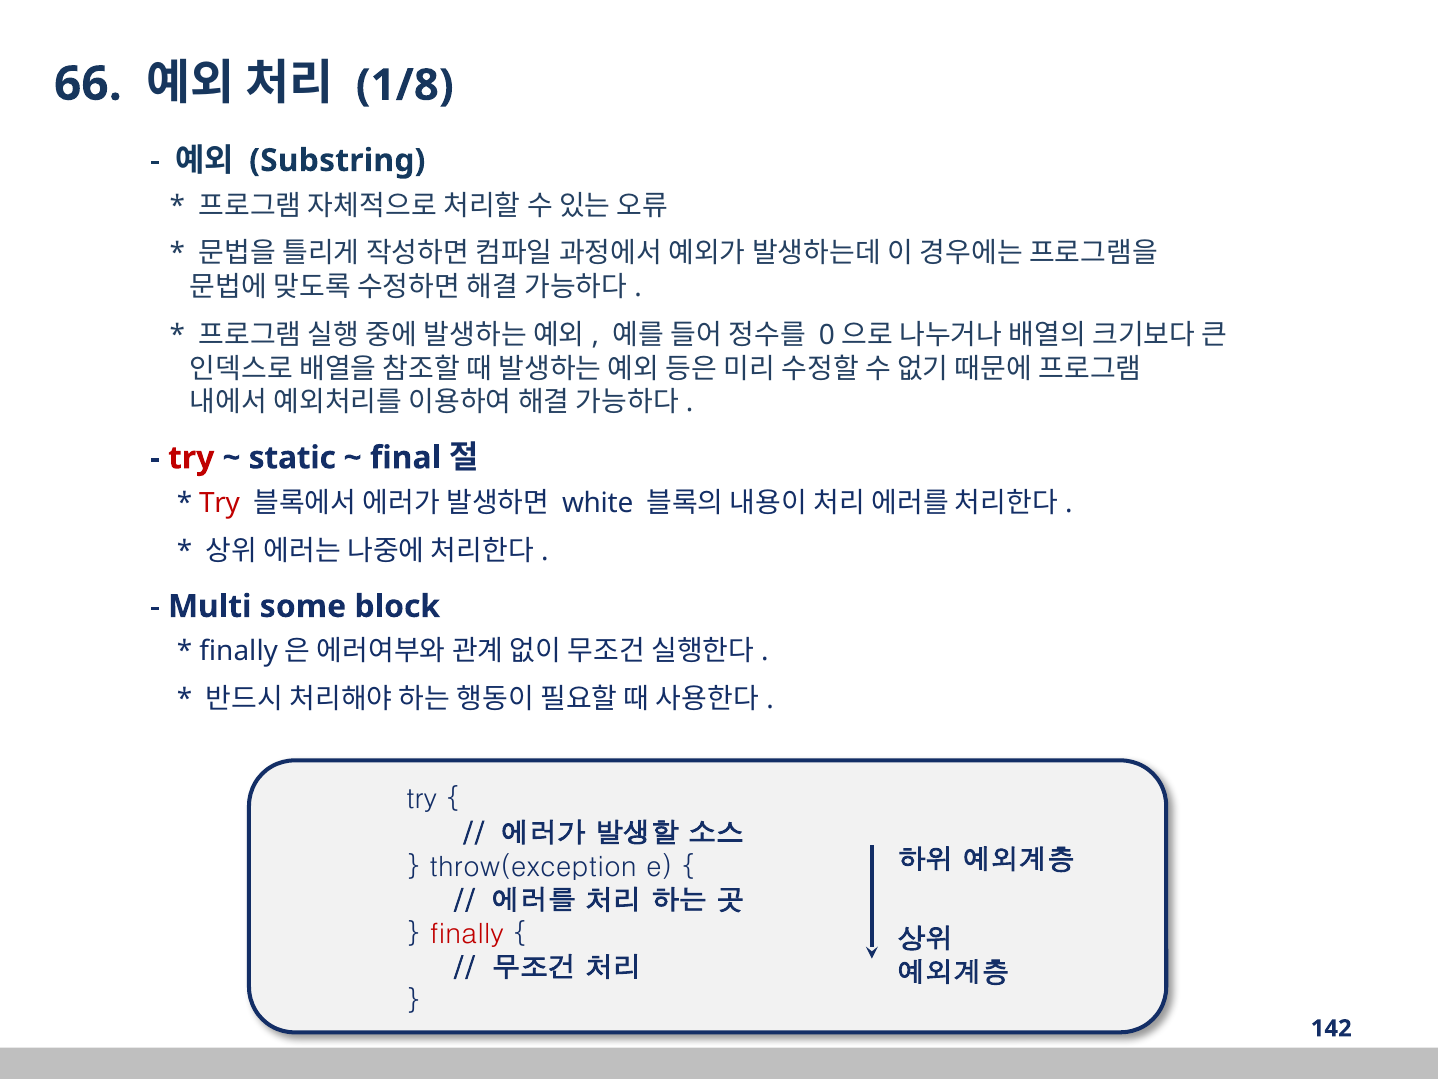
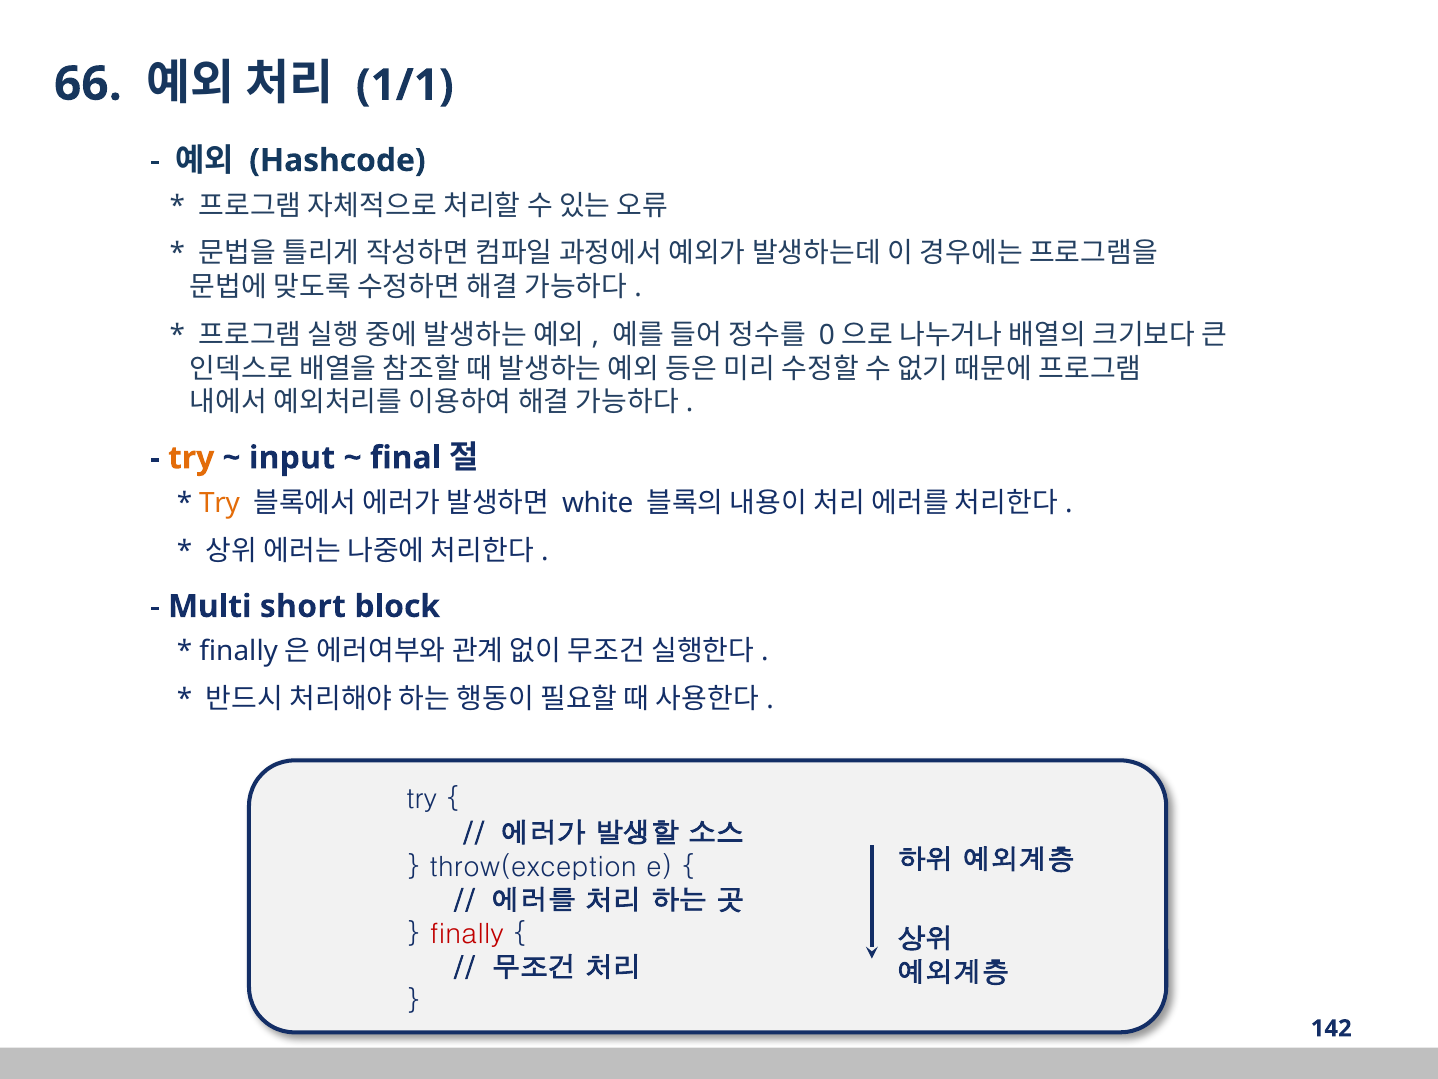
1/8: 1/8 -> 1/1
Substring: Substring -> Hashcode
try at (191, 458) colour: red -> orange
static: static -> input
Try at (219, 503) colour: red -> orange
some: some -> short
